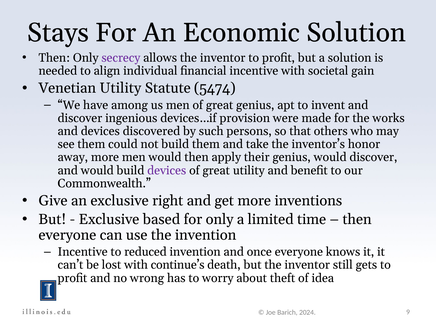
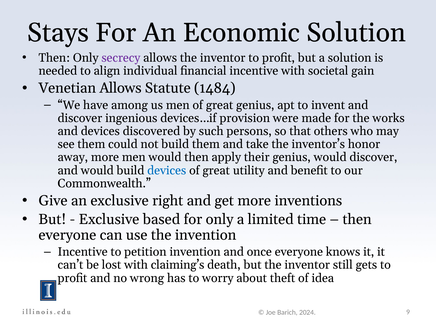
Venetian Utility: Utility -> Allows
5474: 5474 -> 1484
devices at (167, 170) colour: purple -> blue
reduced: reduced -> petition
continue’s: continue’s -> claiming’s
